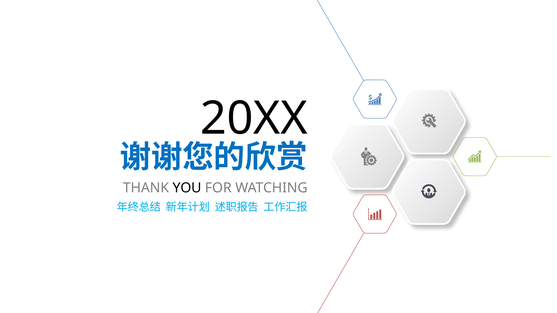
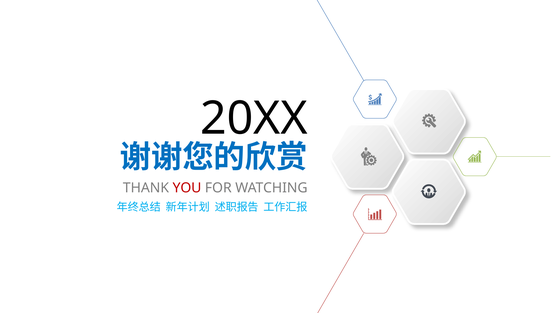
YOU colour: black -> red
